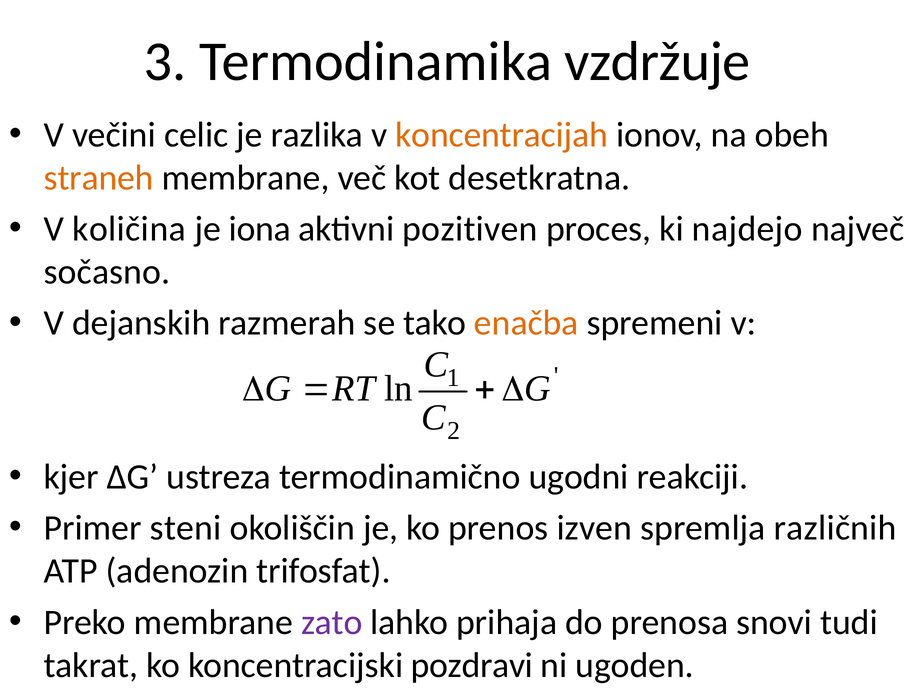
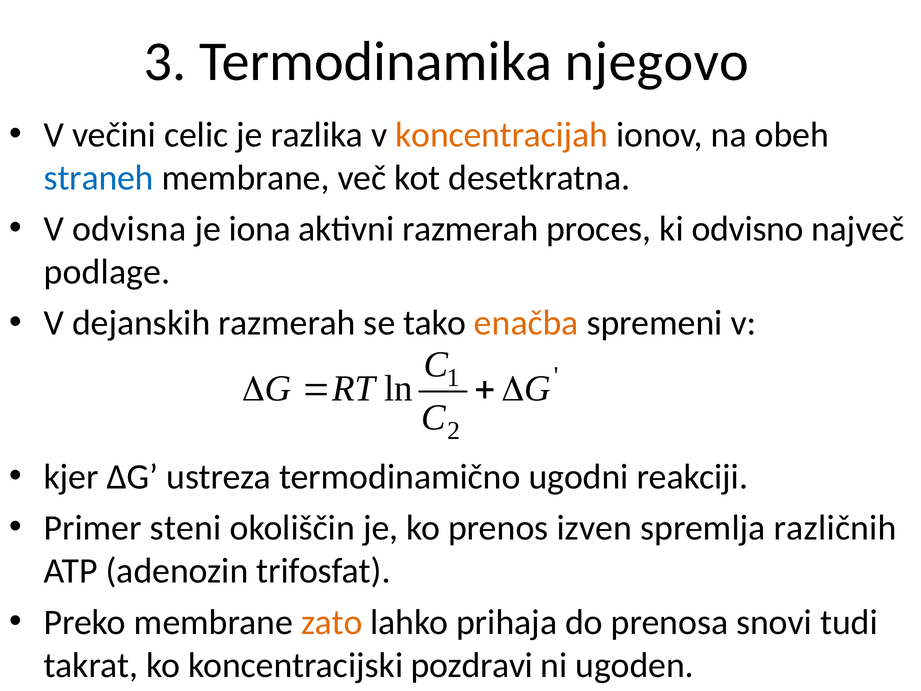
vzdržuje: vzdržuje -> njegovo
straneh colour: orange -> blue
količina: količina -> odvisna
aktivni pozitiven: pozitiven -> razmerah
najdejo: najdejo -> odvisno
sočasno: sočasno -> podlage
zato colour: purple -> orange
